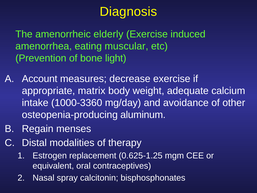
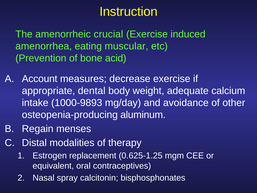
Diagnosis: Diagnosis -> Instruction
elderly: elderly -> crucial
light: light -> acid
matrix: matrix -> dental
1000-3360: 1000-3360 -> 1000-9893
